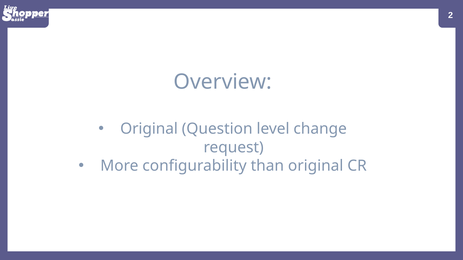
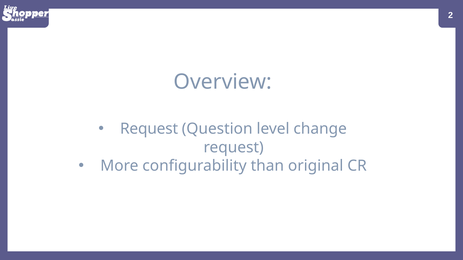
Original at (149, 129): Original -> Request
